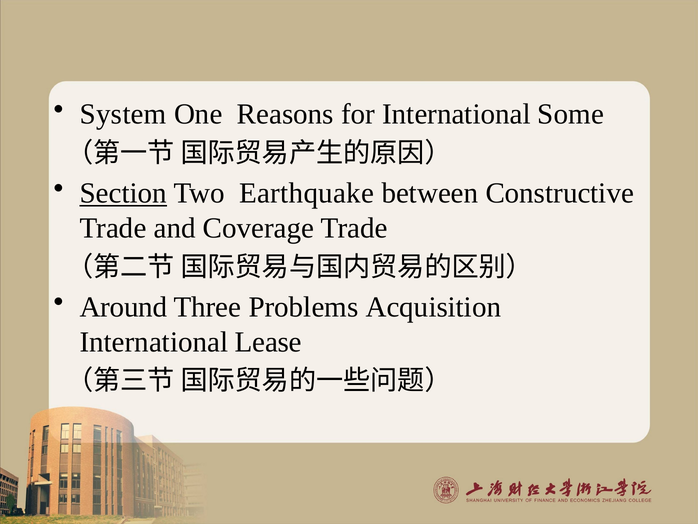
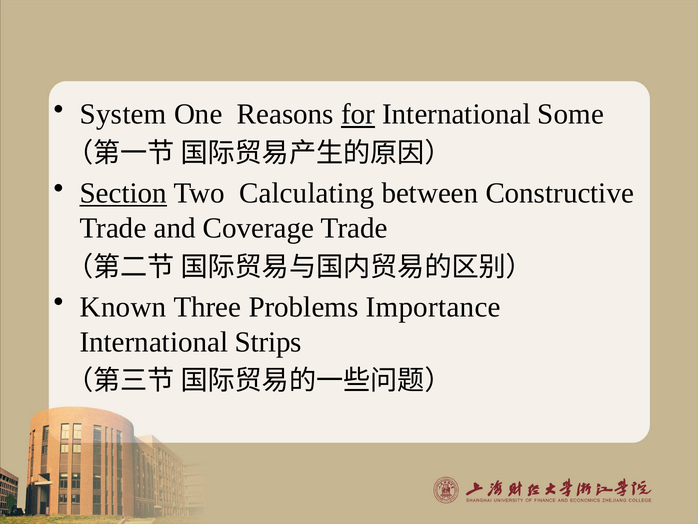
for underline: none -> present
Earthquake: Earthquake -> Calculating
Around: Around -> Known
Acquisition: Acquisition -> Importance
Lease: Lease -> Strips
